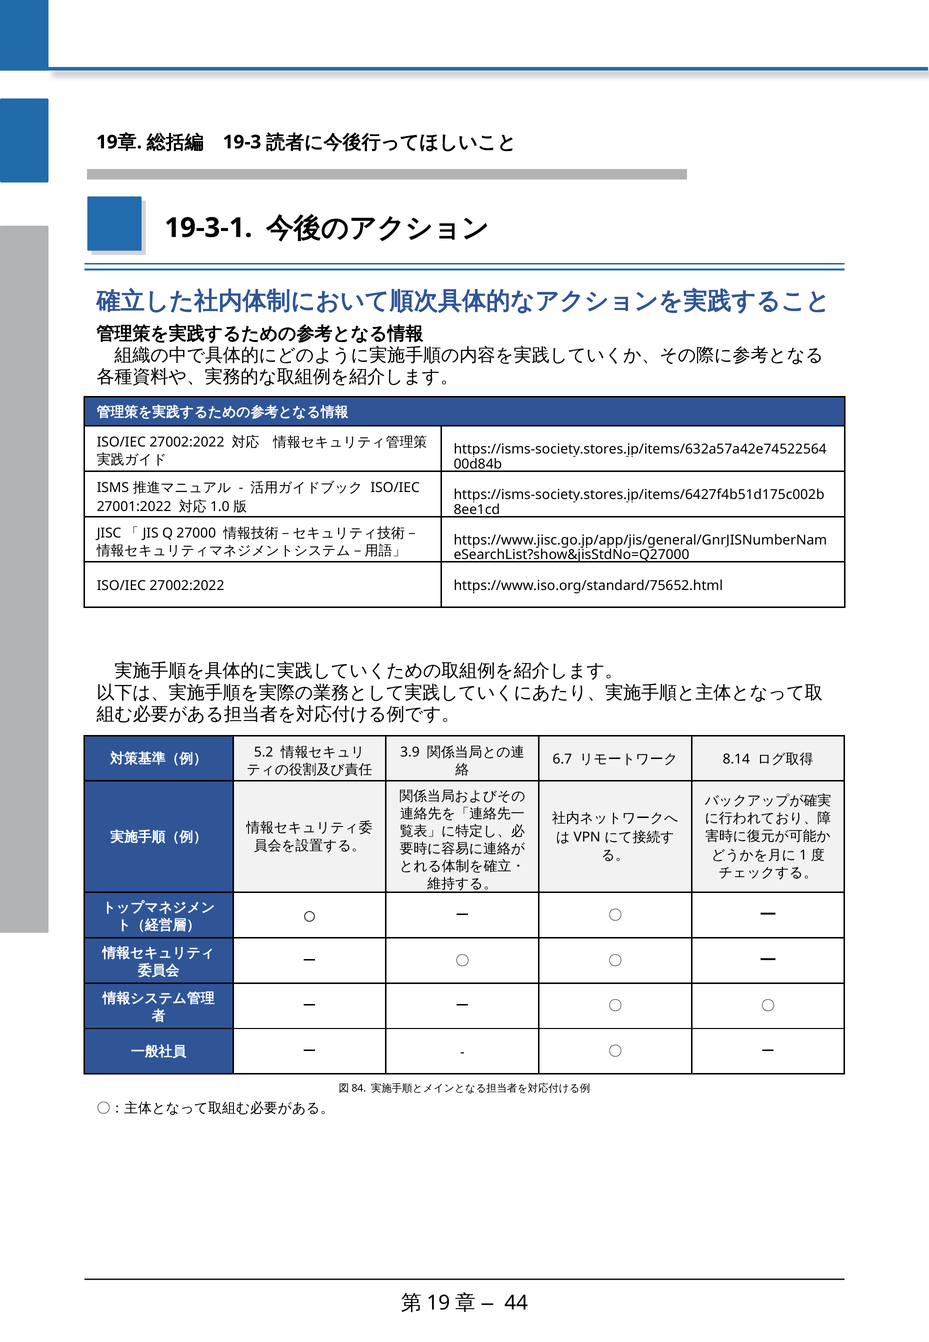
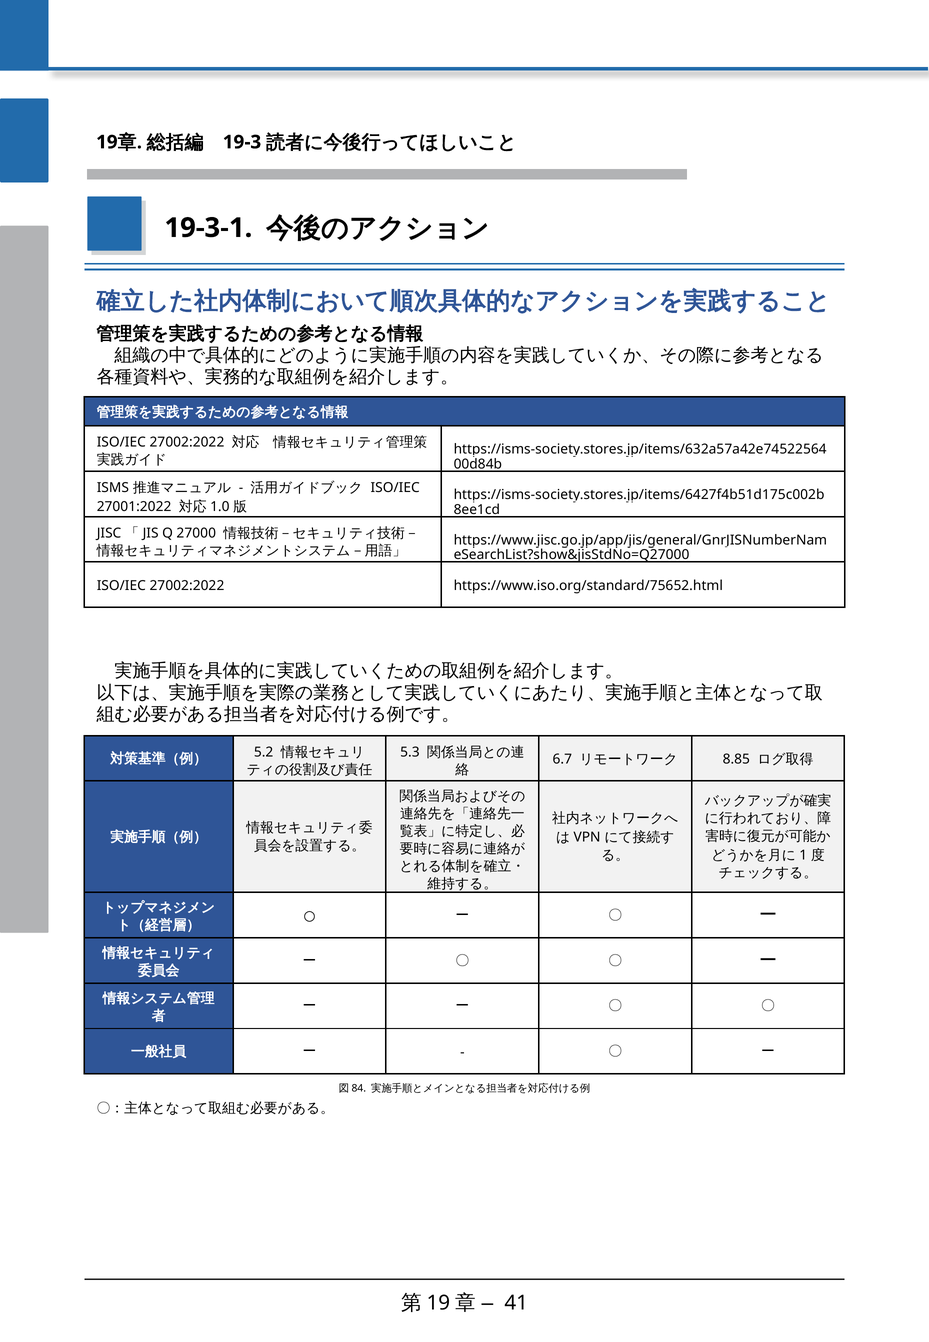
3.9: 3.9 -> 5.3
8.14: 8.14 -> 8.85
44: 44 -> 41
